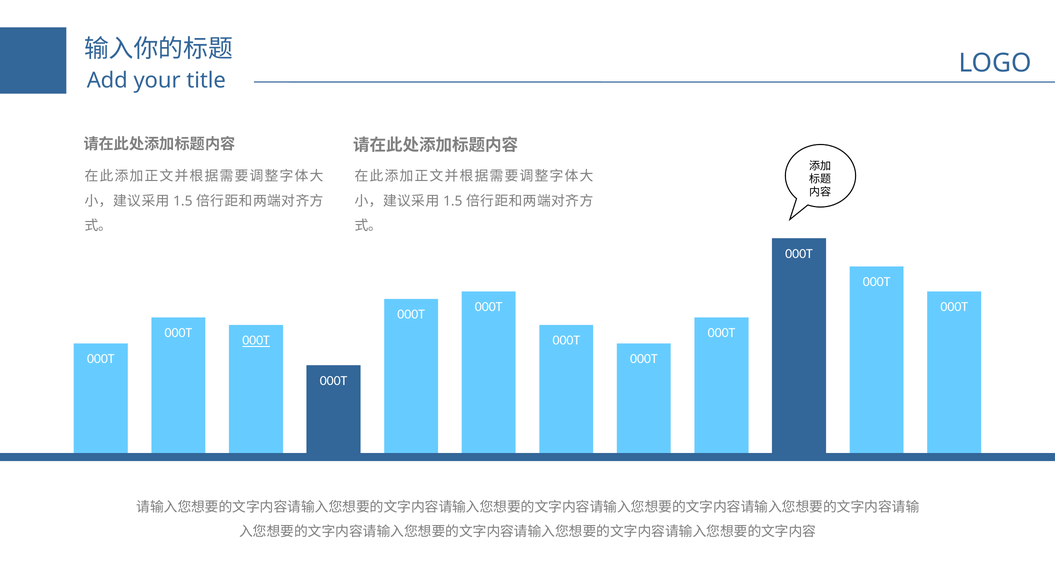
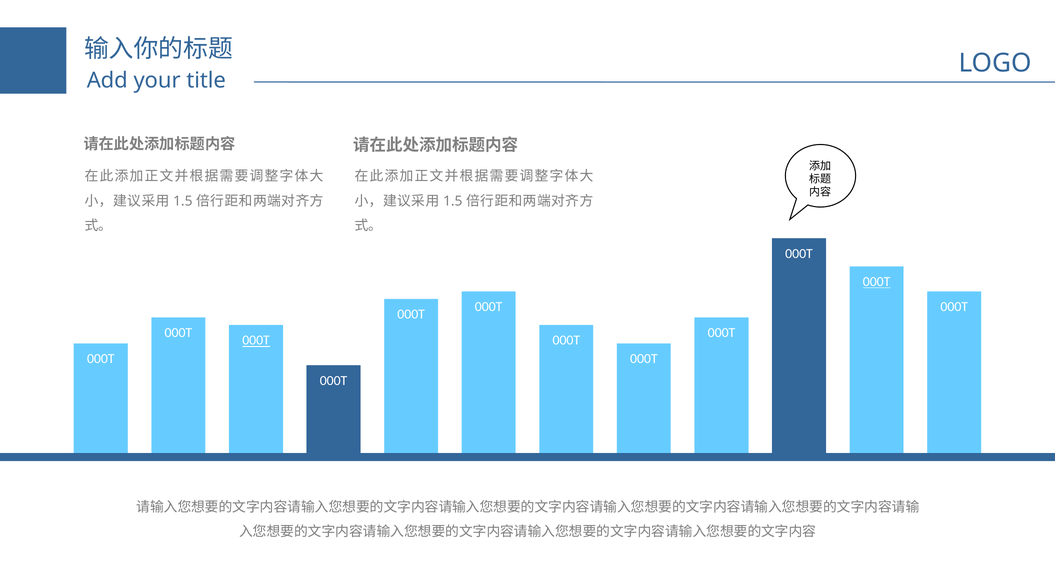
000T at (877, 282) underline: none -> present
